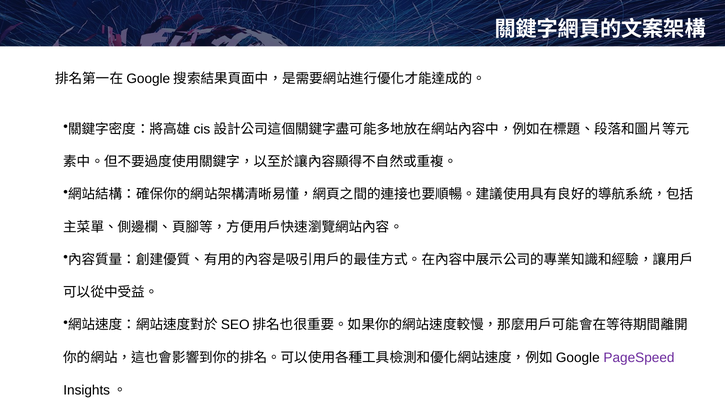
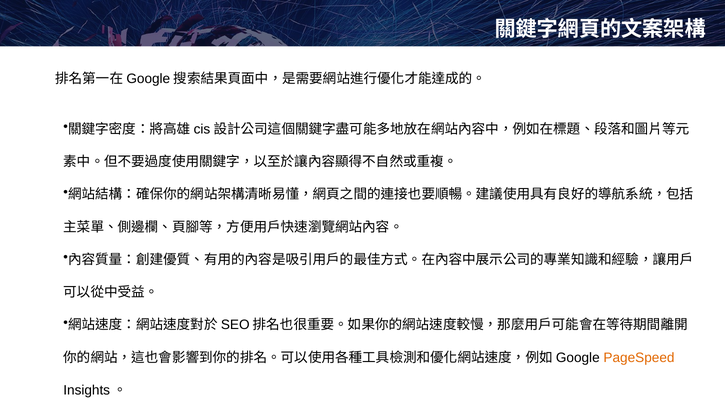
PageSpeed colour: purple -> orange
